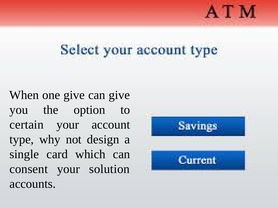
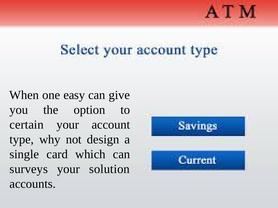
one give: give -> easy
consent: consent -> surveys
